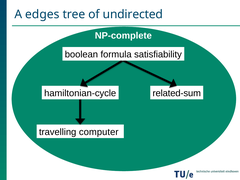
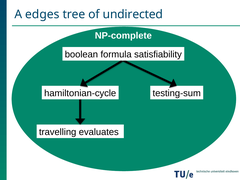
related-sum: related-sum -> testing-sum
computer: computer -> evaluates
